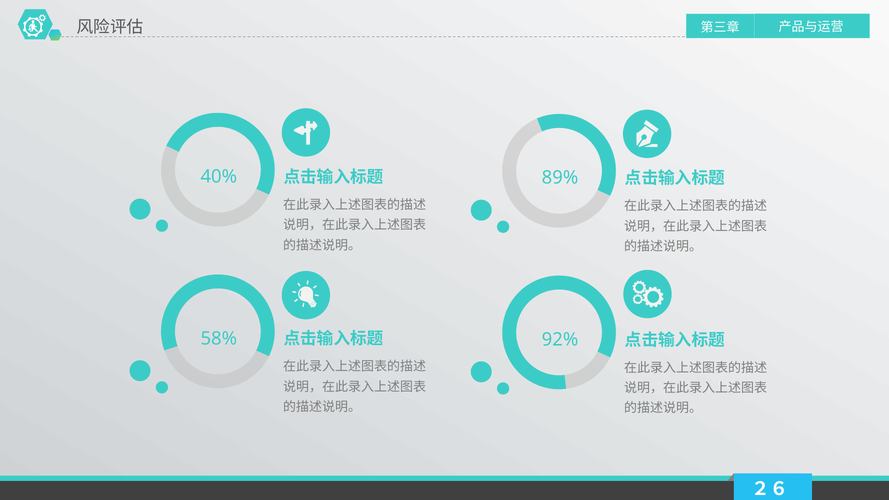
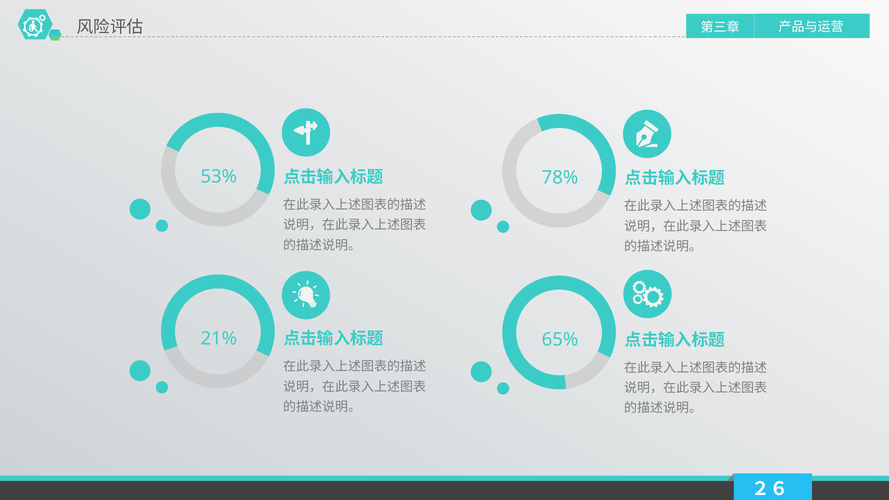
40%: 40% -> 53%
89%: 89% -> 78%
58%: 58% -> 21%
92%: 92% -> 65%
